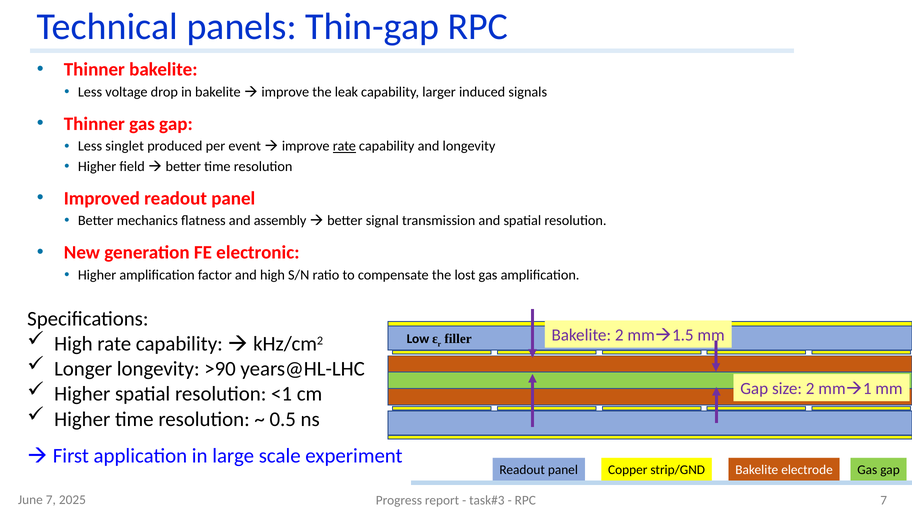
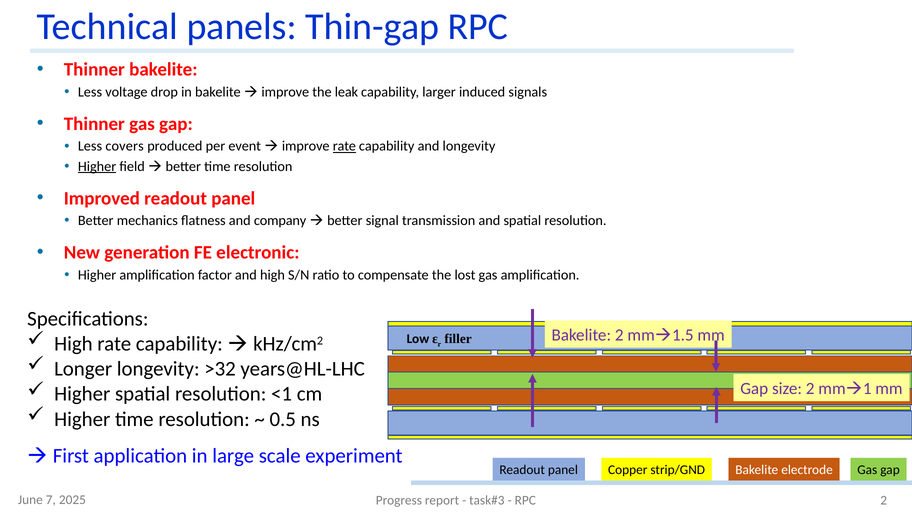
singlet: singlet -> covers
Higher at (97, 166) underline: none -> present
assembly: assembly -> company
>90: >90 -> >32
RPC 7: 7 -> 2
